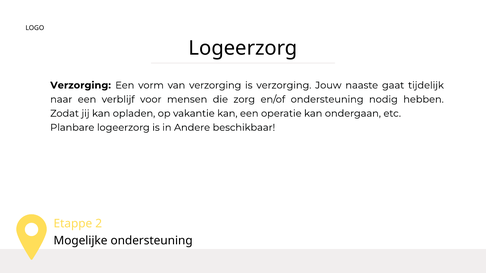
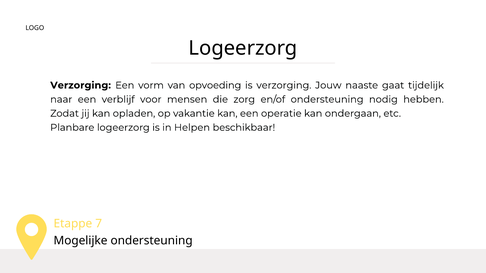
van verzorging: verzorging -> opvoeding
Andere: Andere -> Helpen
2: 2 -> 7
